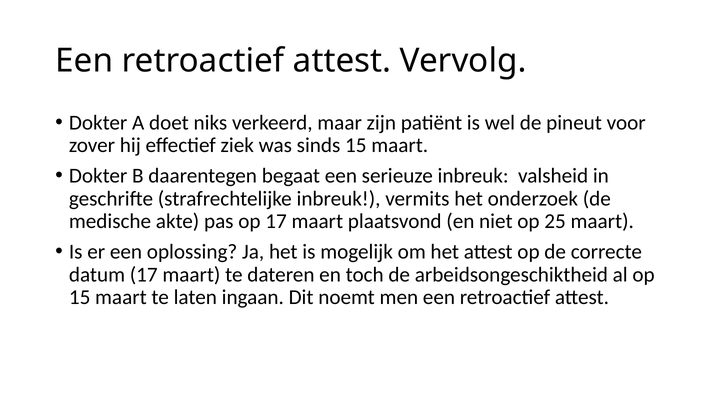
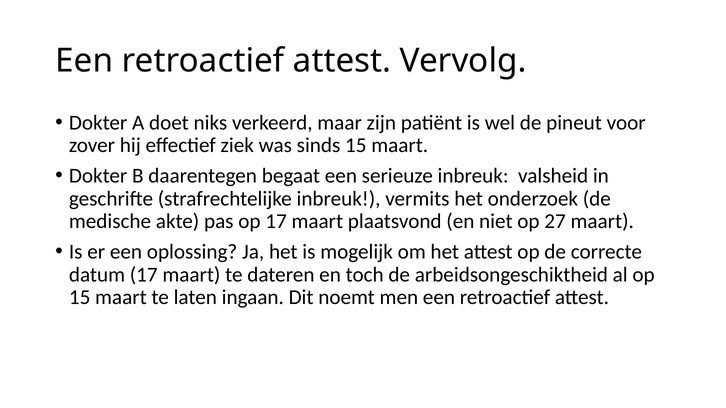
25: 25 -> 27
